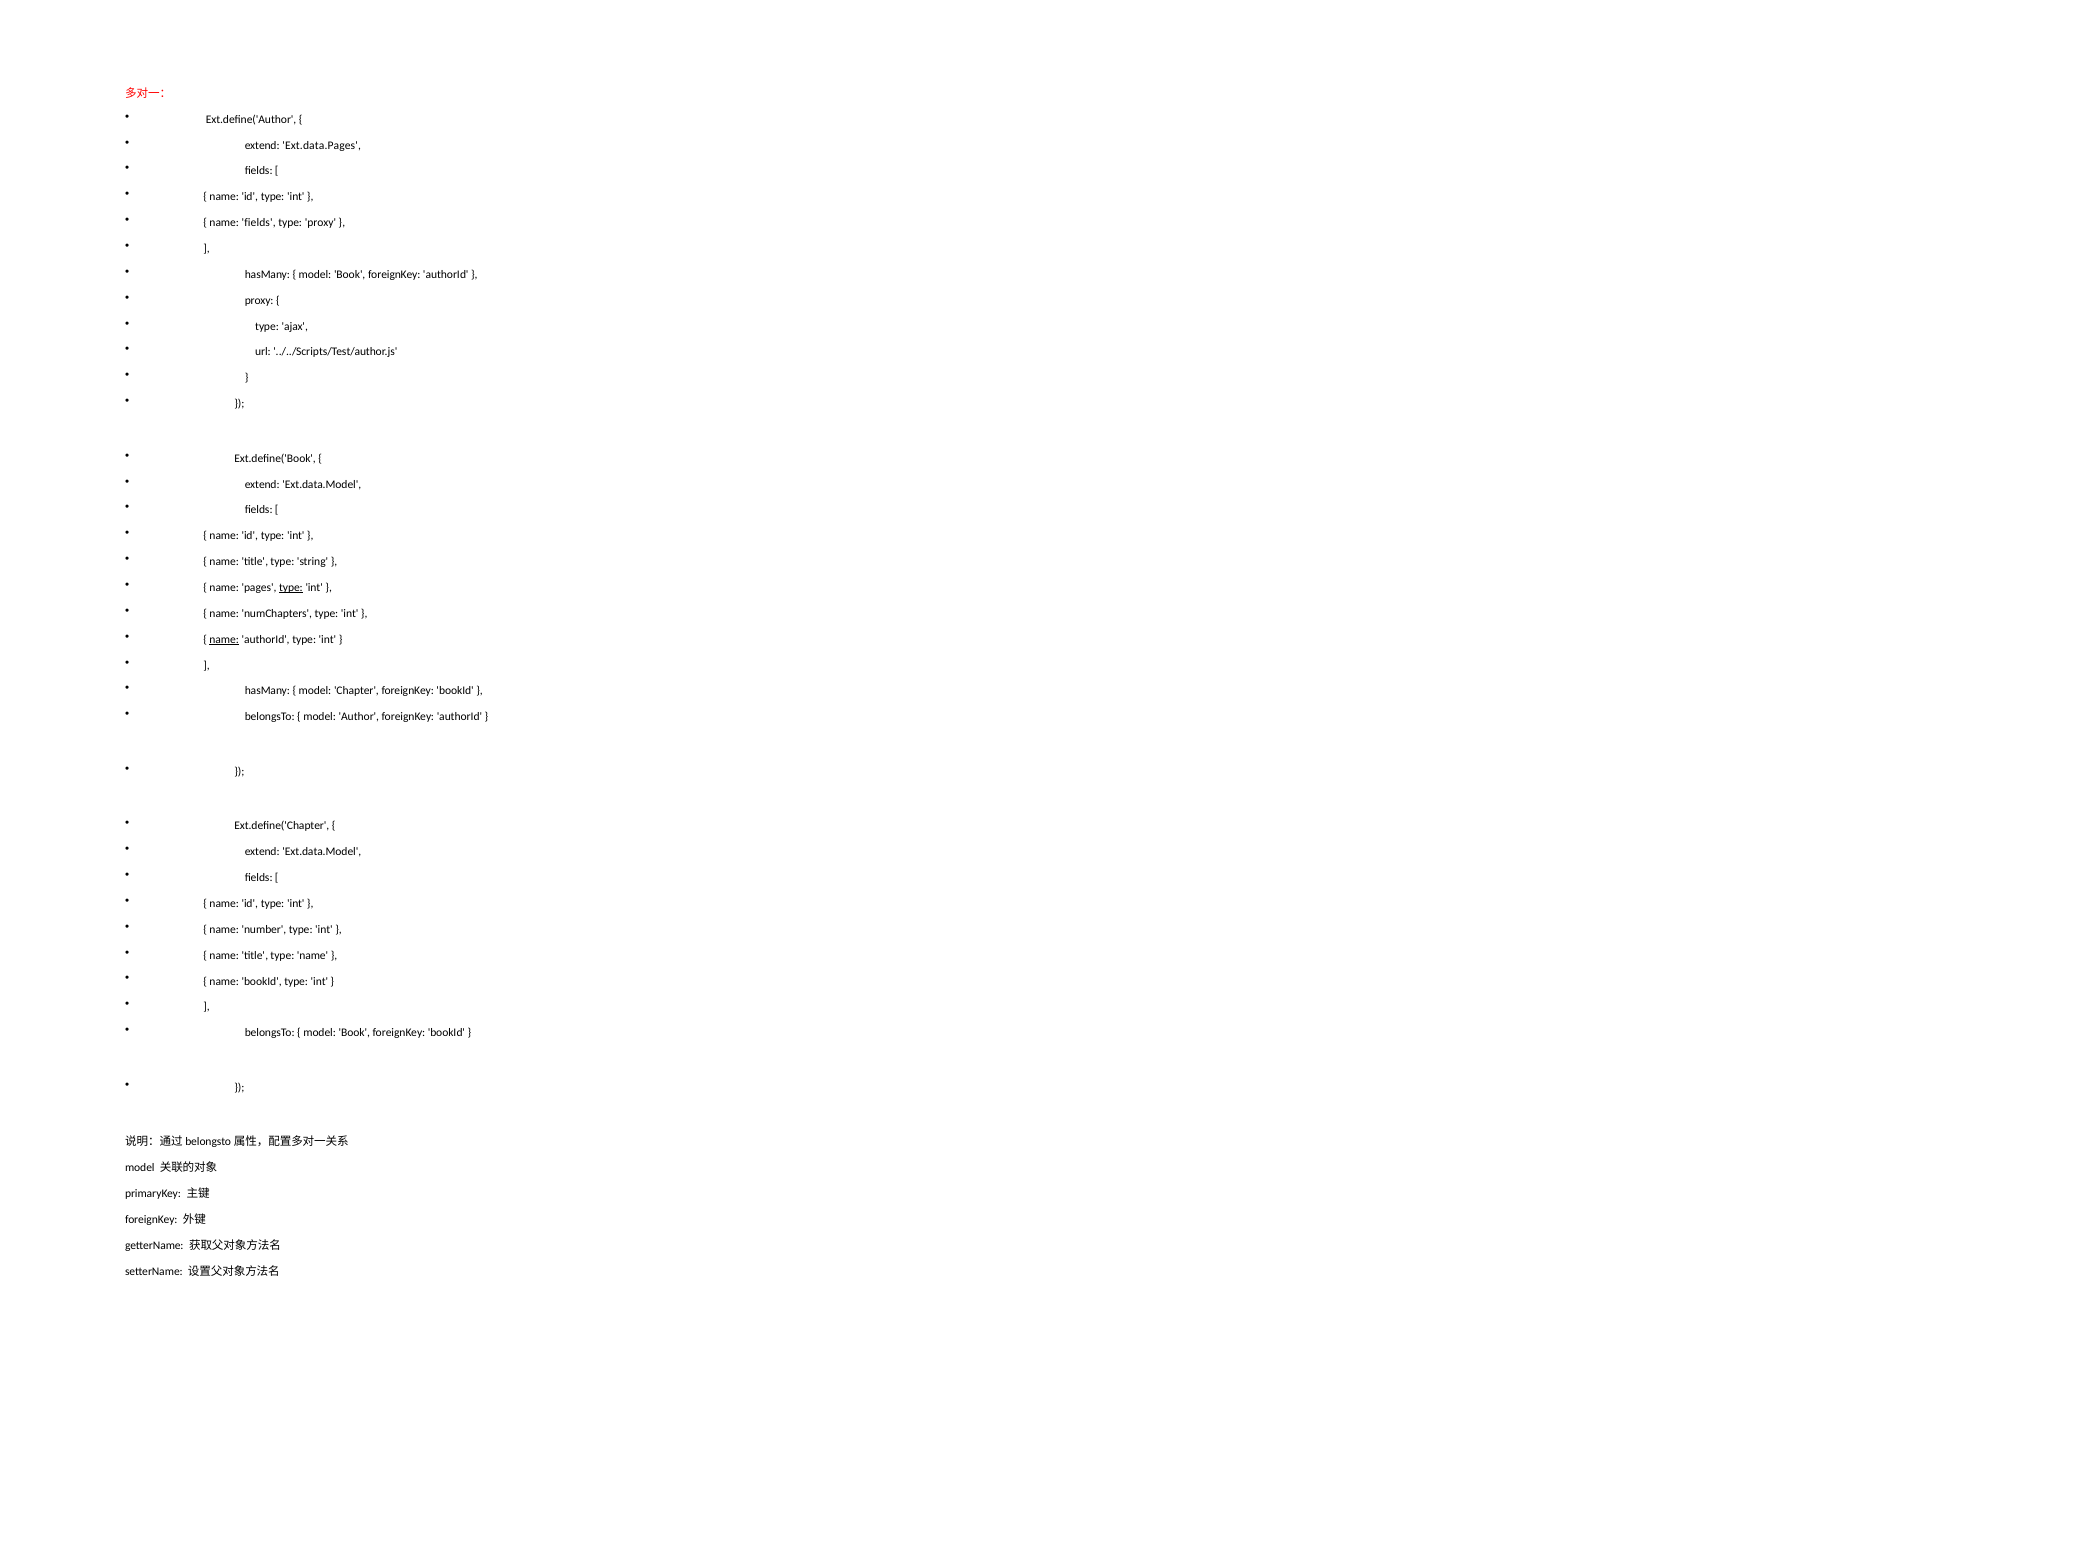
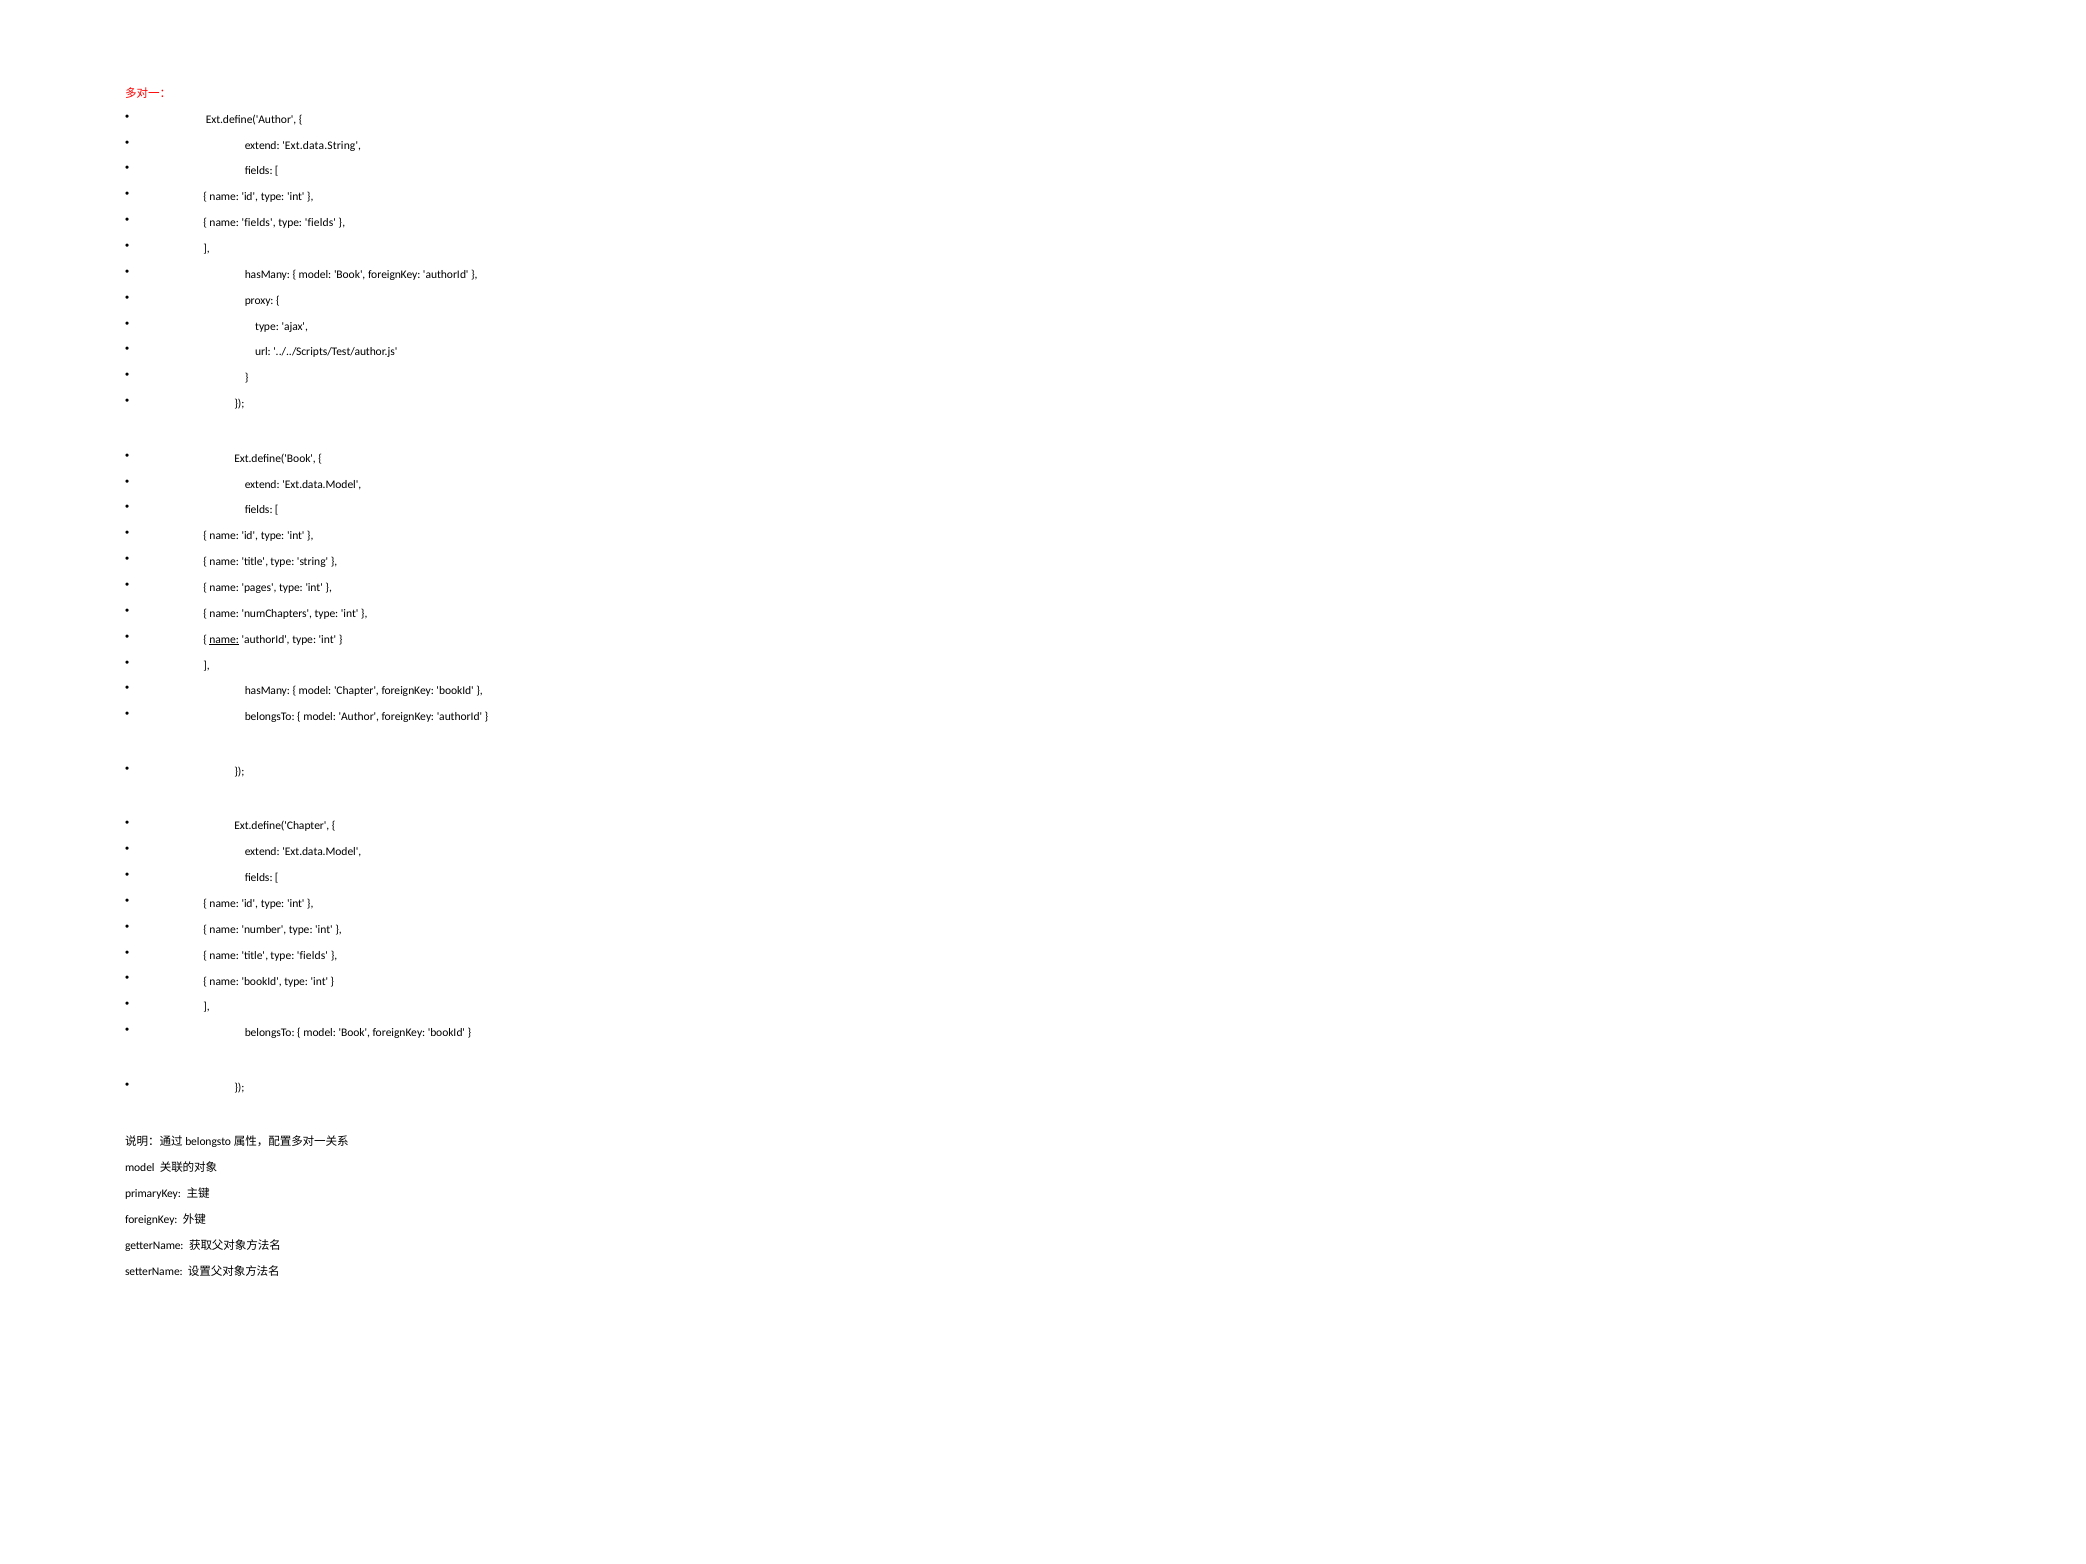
Ext.data.Pages: Ext.data.Pages -> Ext.data.String
proxy at (320, 223): proxy -> fields
type at (291, 588) underline: present -> none
title type name: name -> fields
